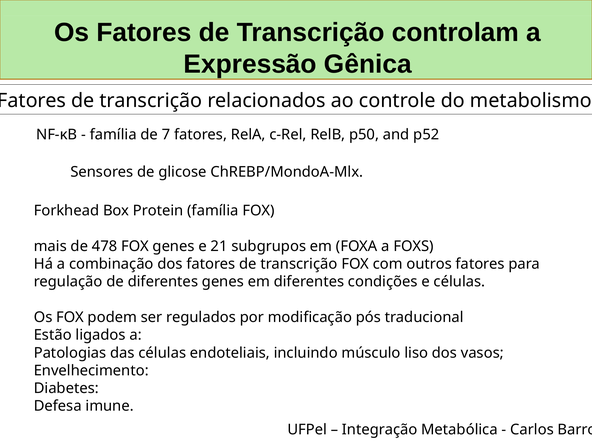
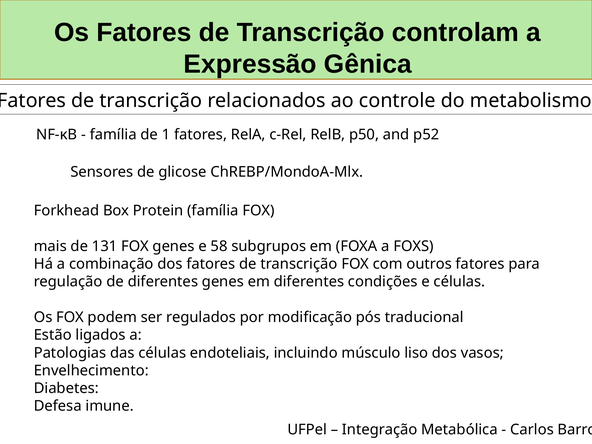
7: 7 -> 1
478: 478 -> 131
21: 21 -> 58
